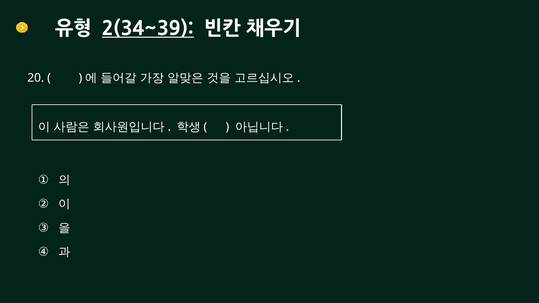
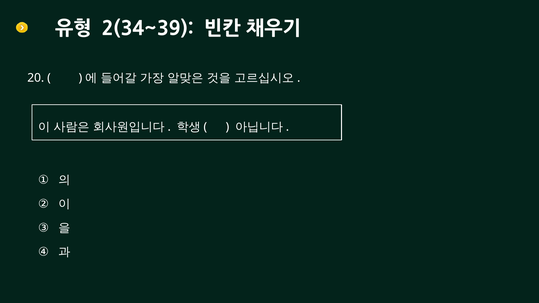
2(34~39 underline: present -> none
